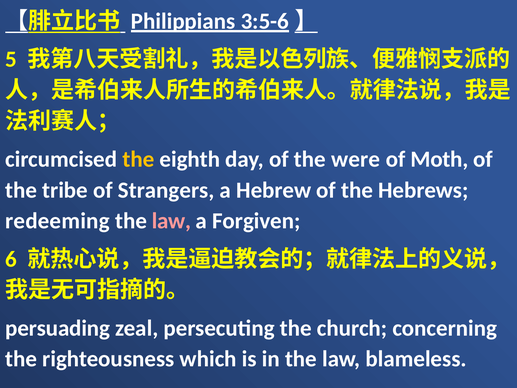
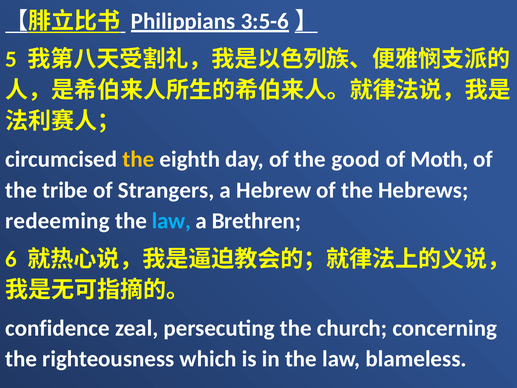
were: were -> good
law at (171, 221) colour: pink -> light blue
Forgiven: Forgiven -> Brethren
persuading: persuading -> confidence
